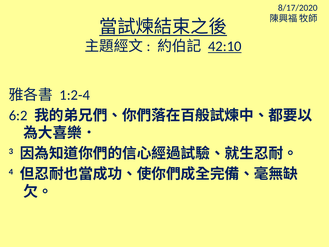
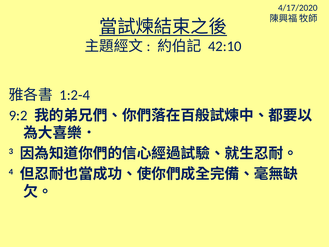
8/17/2020: 8/17/2020 -> 4/17/2020
42:10 underline: present -> none
6:2: 6:2 -> 9:2
